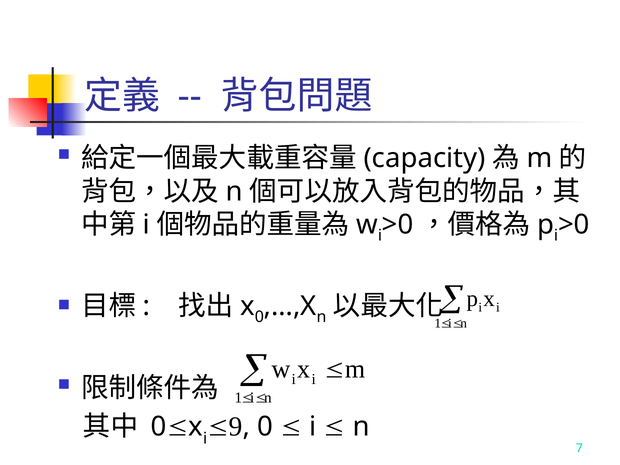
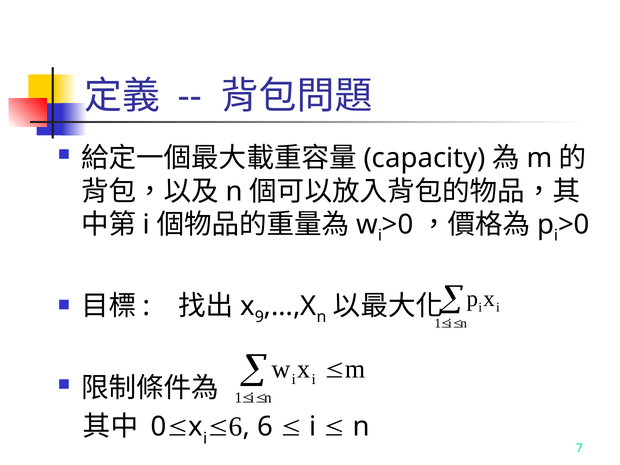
0 at (259, 317): 0 -> 9
9 at (236, 427): 9 -> 6
0 at (265, 427): 0 -> 6
